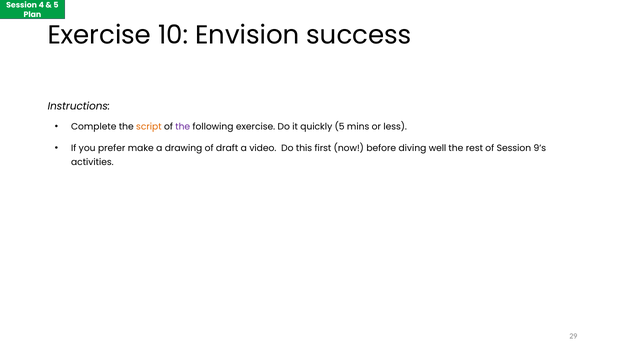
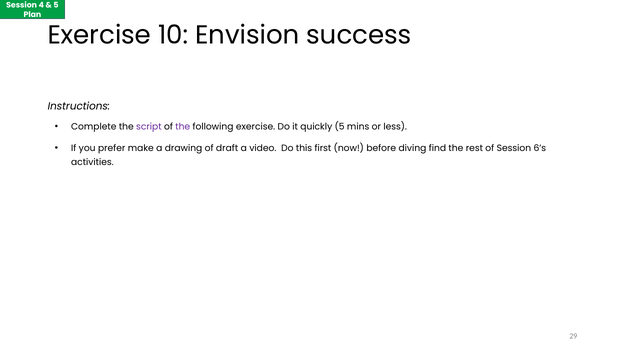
script colour: orange -> purple
well: well -> find
9’s: 9’s -> 6’s
